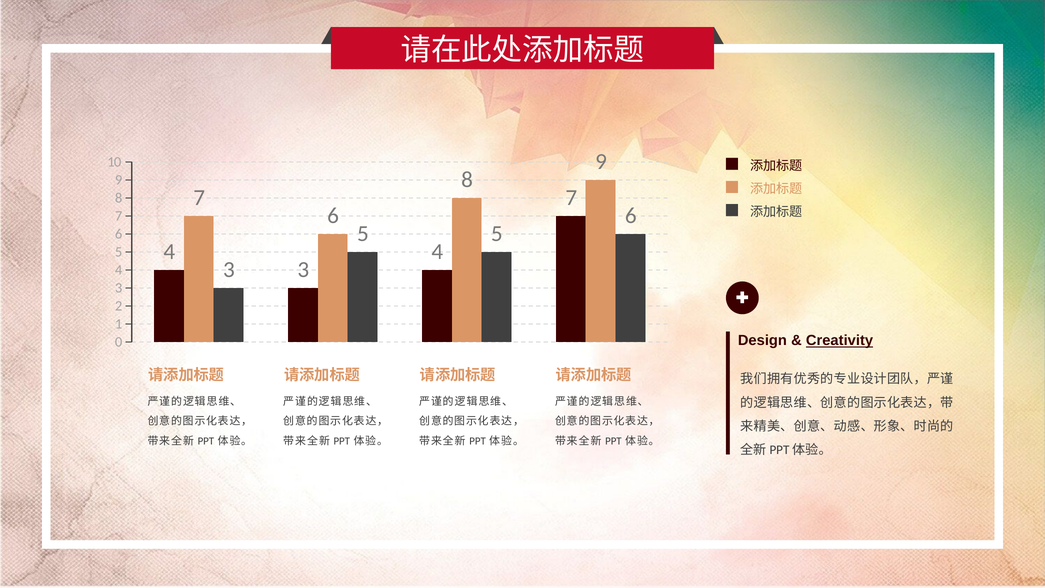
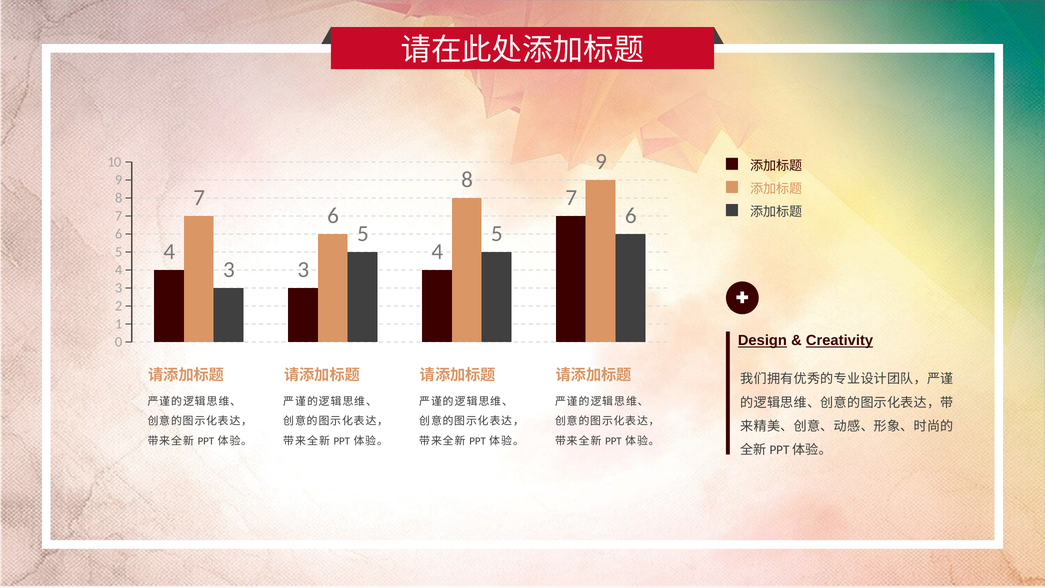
Design underline: none -> present
